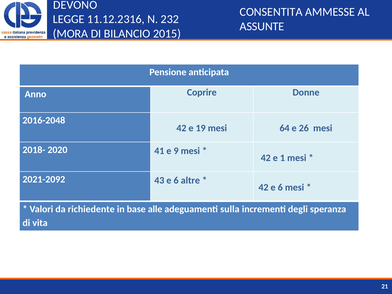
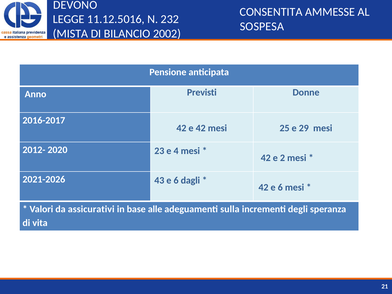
11.12.2316: 11.12.2316 -> 11.12.5016
ASSUNTE: ASSUNTE -> SOSPESA
MORA: MORA -> MISTA
2015: 2015 -> 2002
Coprire: Coprire -> Previsti
2016-2048: 2016-2048 -> 2016-2017
e 19: 19 -> 42
64: 64 -> 25
26: 26 -> 29
2018-: 2018- -> 2012-
41: 41 -> 23
9: 9 -> 4
1: 1 -> 2
2021-2092: 2021-2092 -> 2021-2026
altre: altre -> dagli
richiedente: richiedente -> assicurativi
